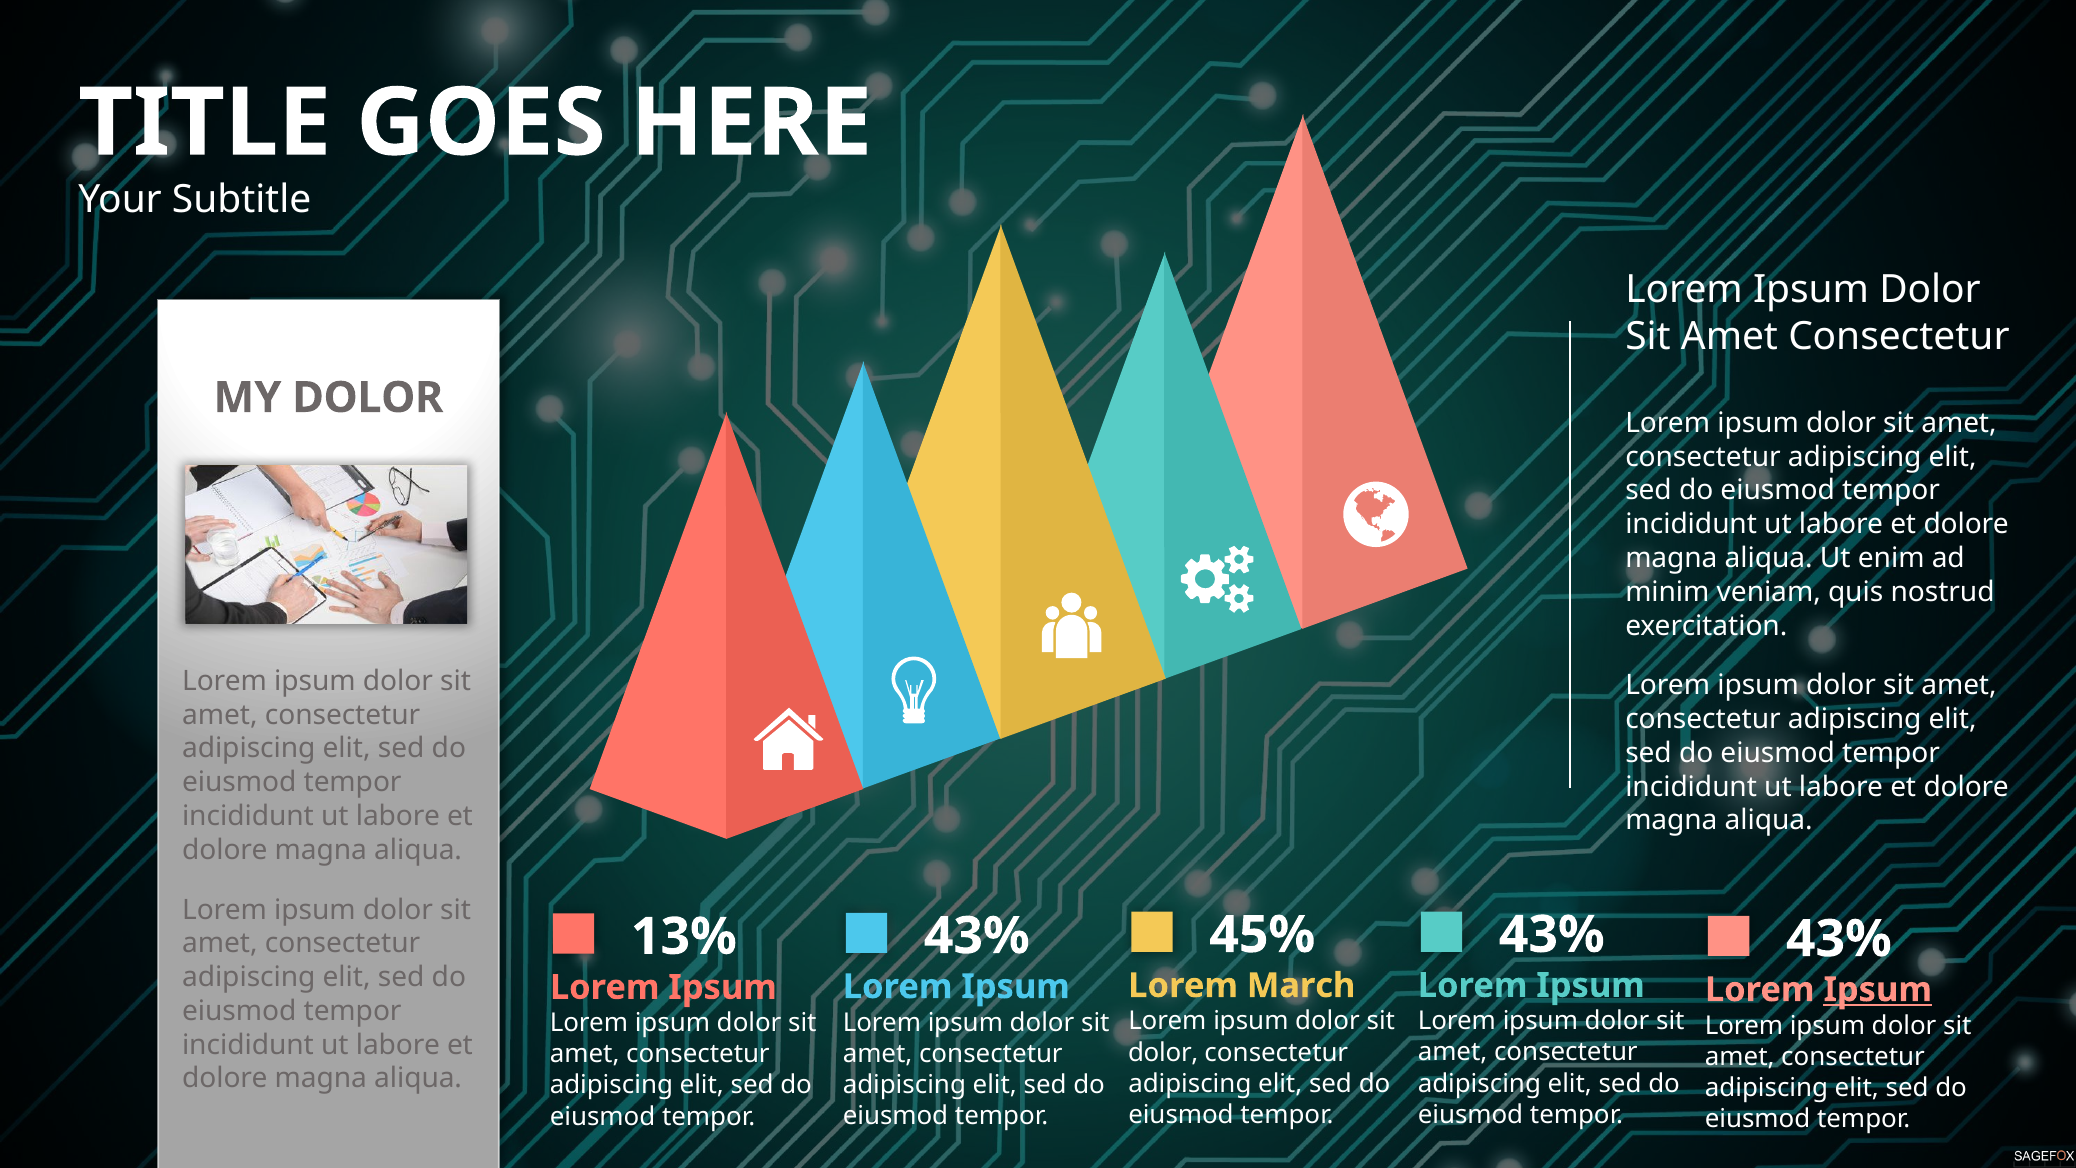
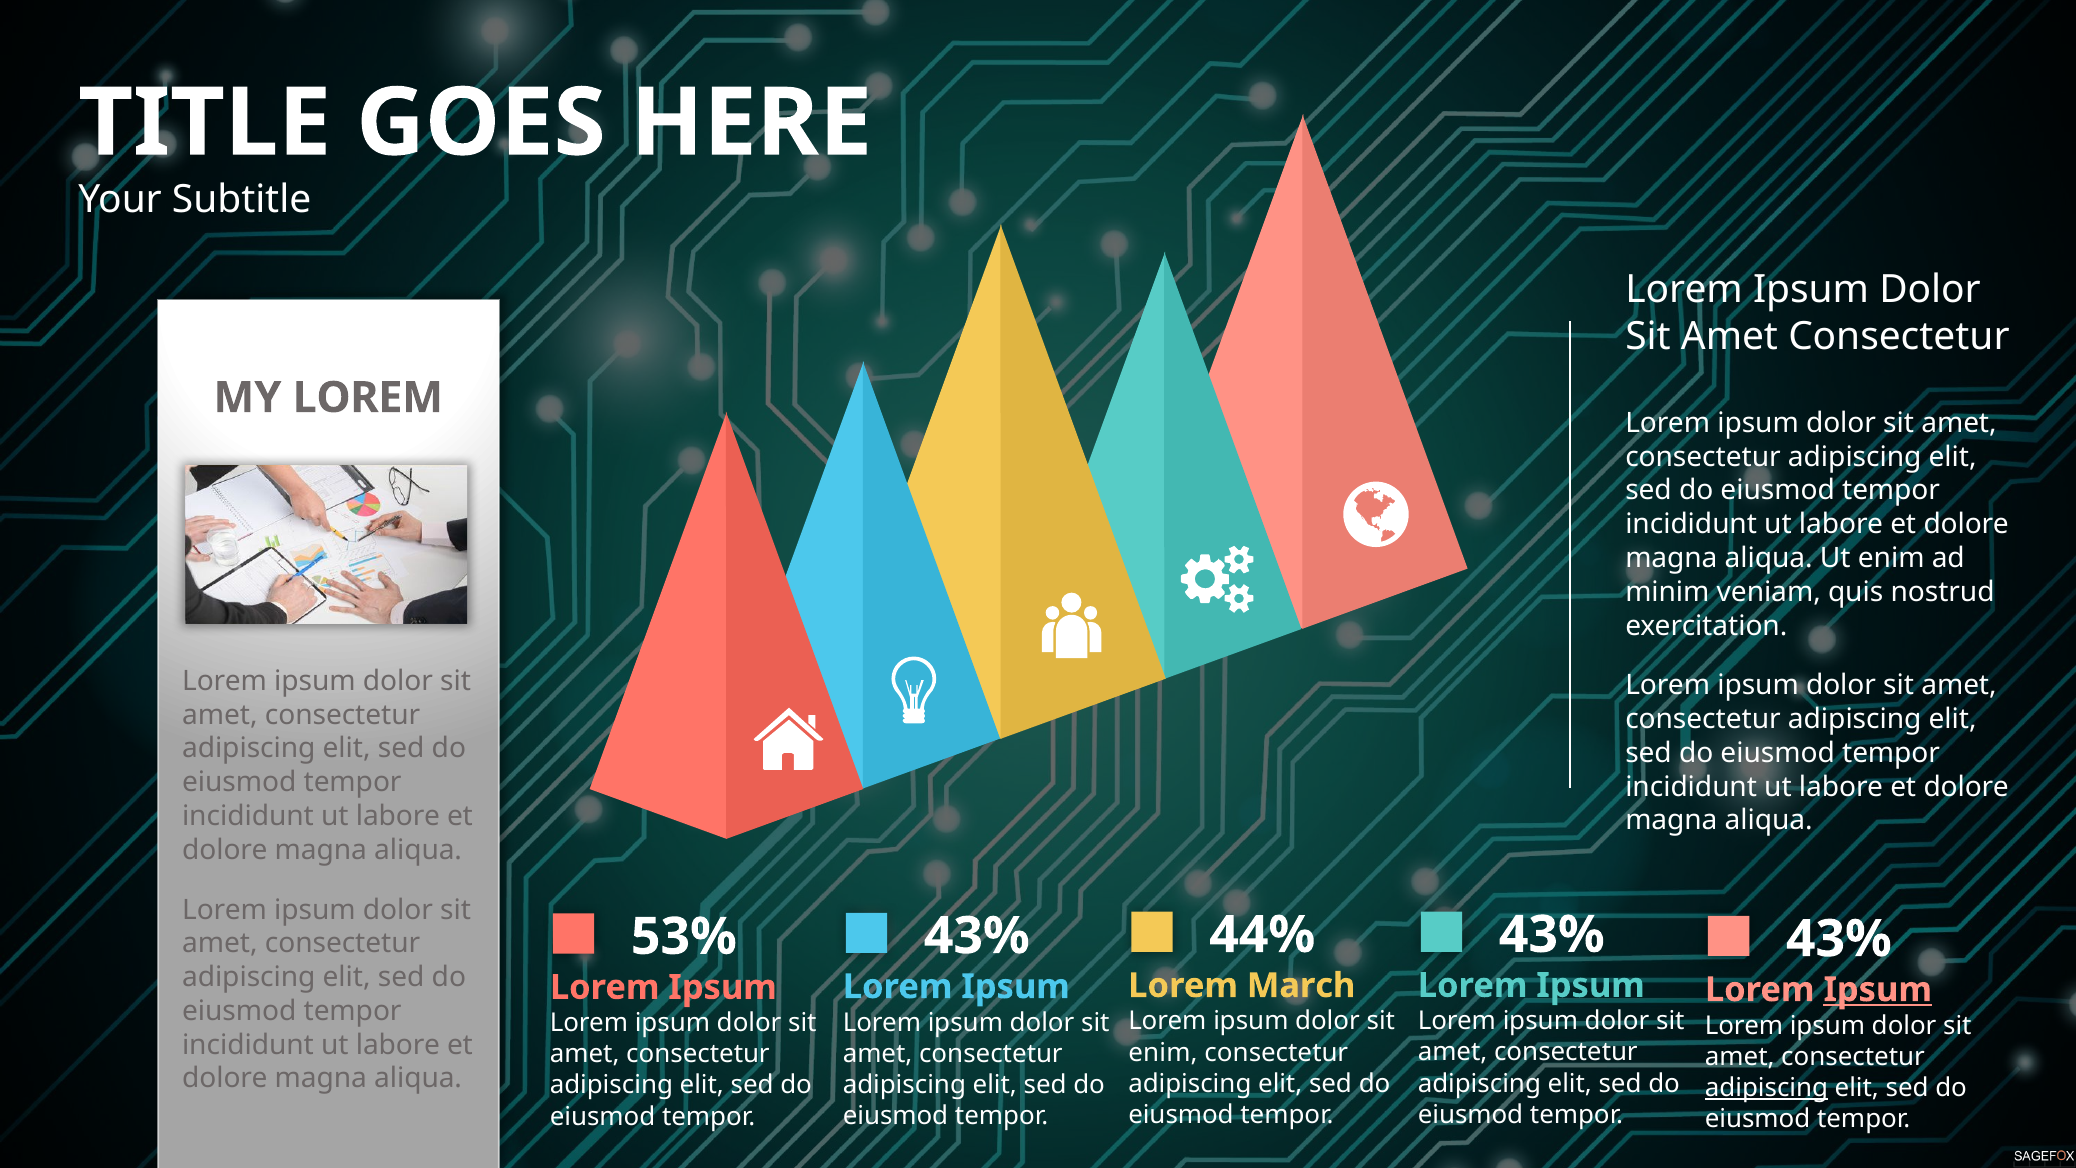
MY DOLOR: DOLOR -> LOREM
45%: 45% -> 44%
13%: 13% -> 53%
dolor at (1163, 1052): dolor -> enim
adipiscing at (1767, 1088) underline: none -> present
